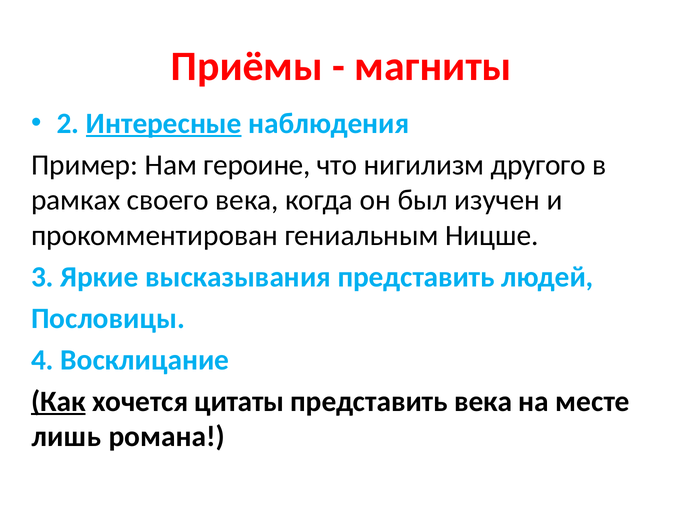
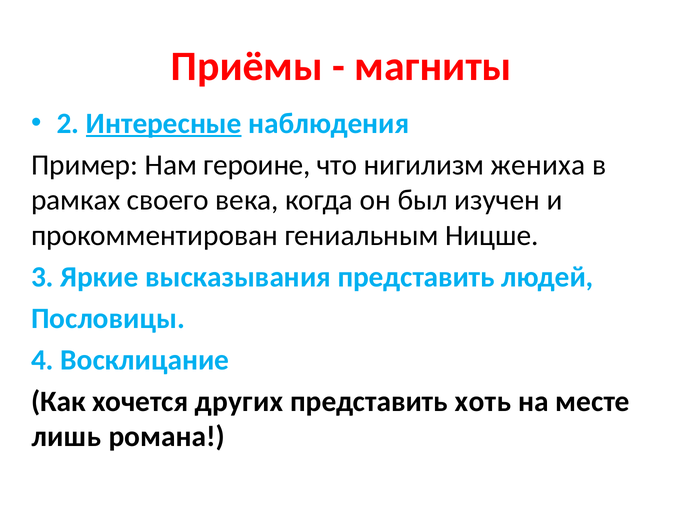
другого: другого -> жениха
Как underline: present -> none
цитаты: цитаты -> других
представить века: века -> хоть
